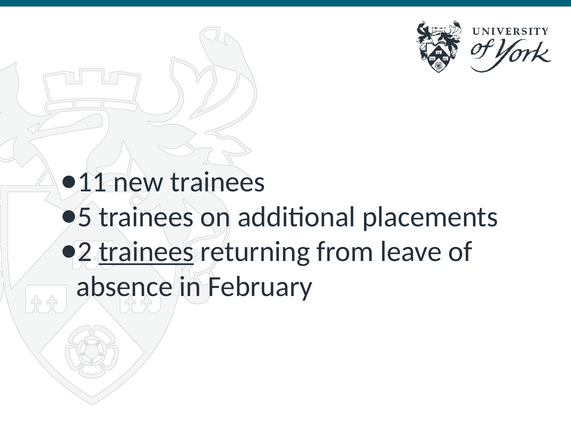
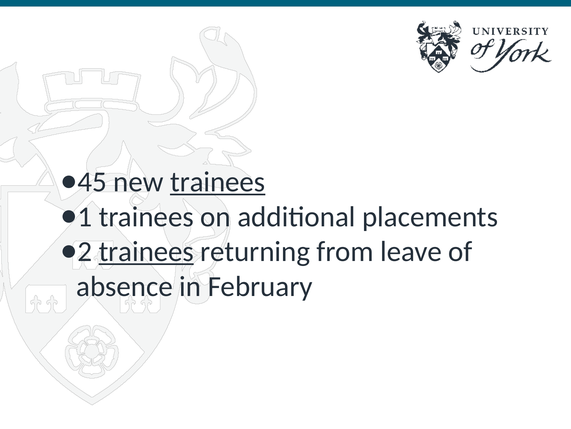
11: 11 -> 45
trainees at (218, 182) underline: none -> present
5: 5 -> 1
